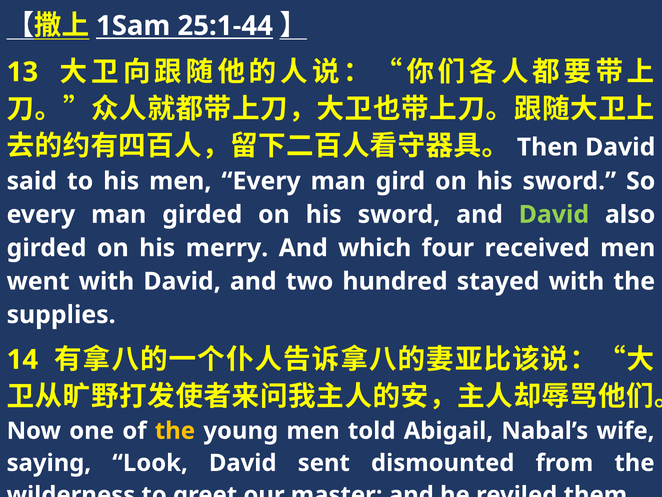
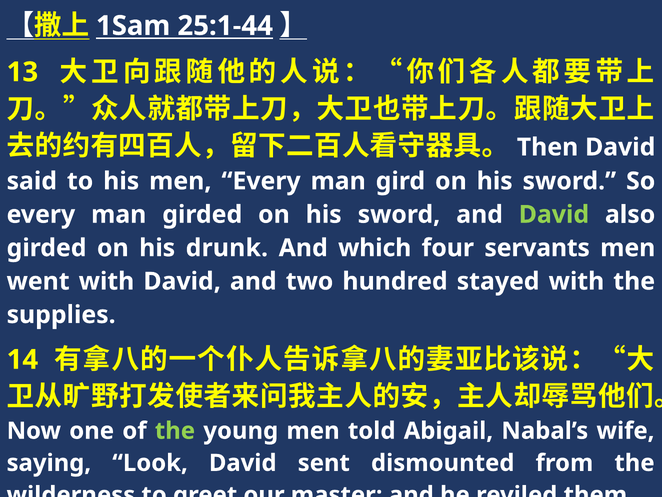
merry: merry -> drunk
received: received -> servants
the at (175, 430) colour: yellow -> light green
